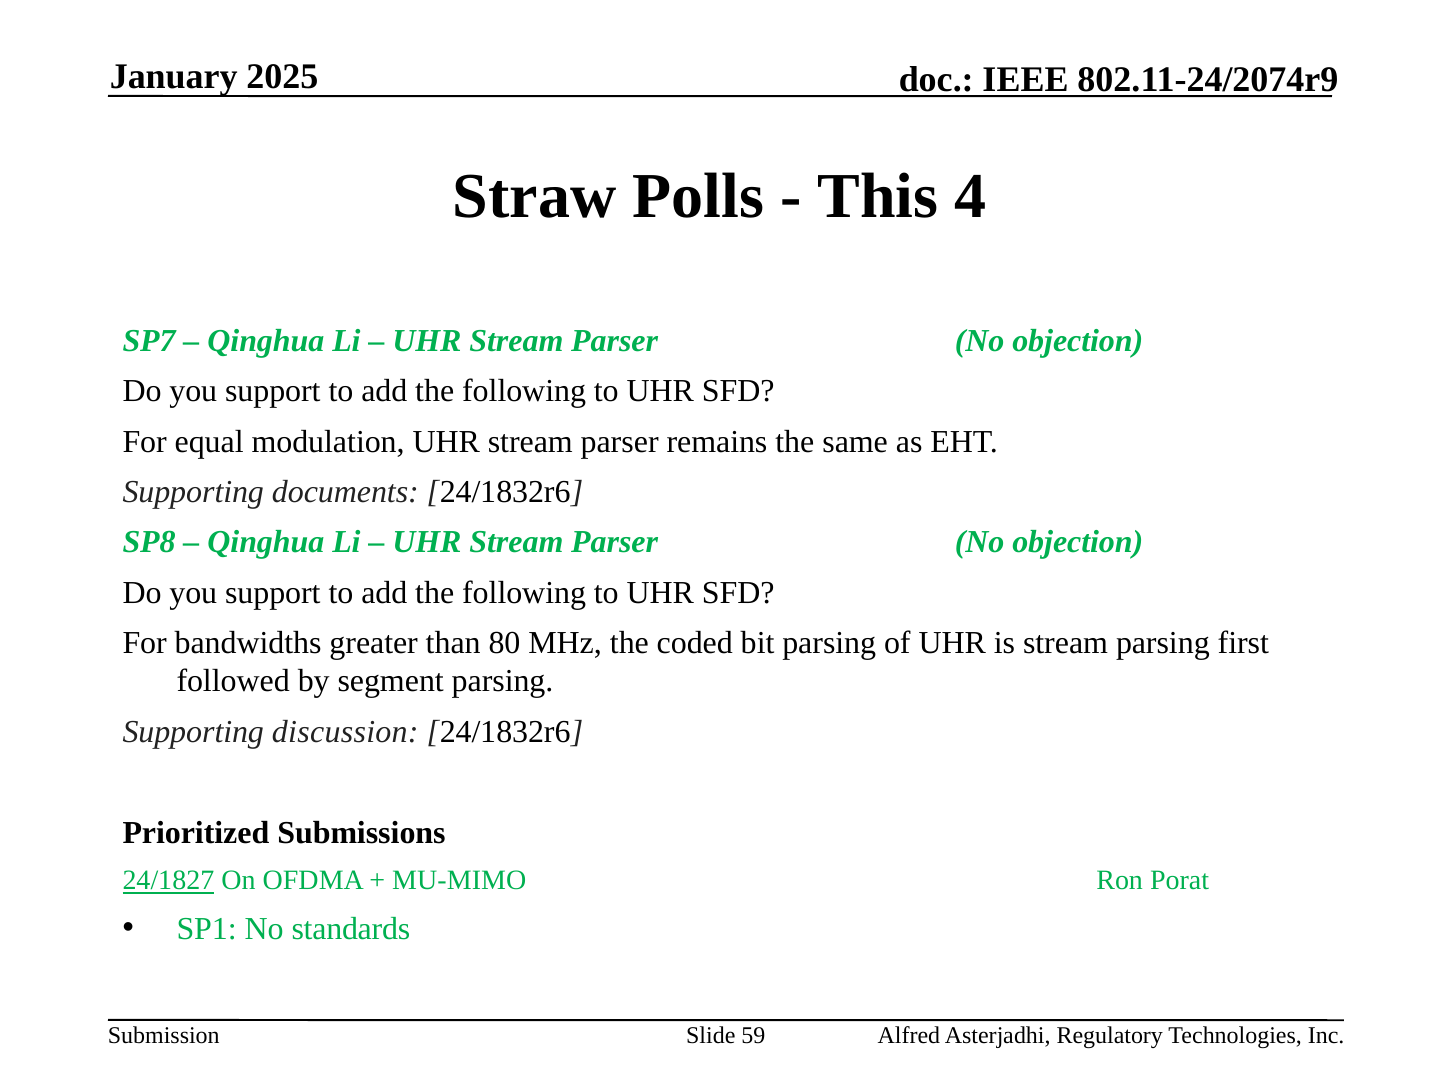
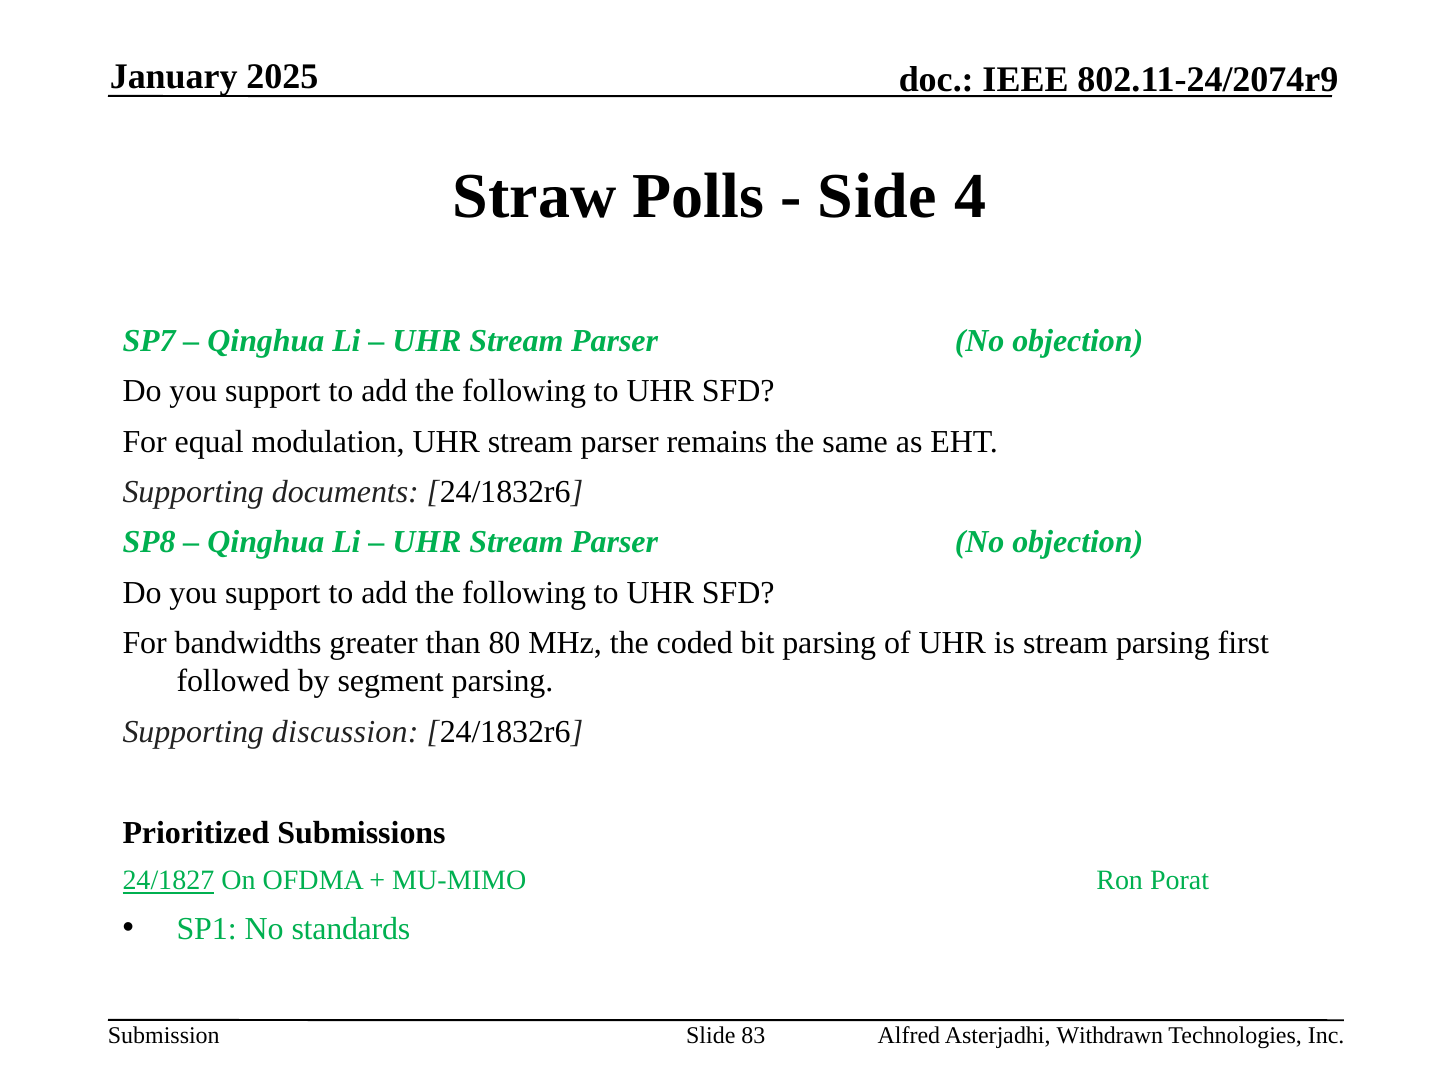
This: This -> Side
59: 59 -> 83
Regulatory: Regulatory -> Withdrawn
